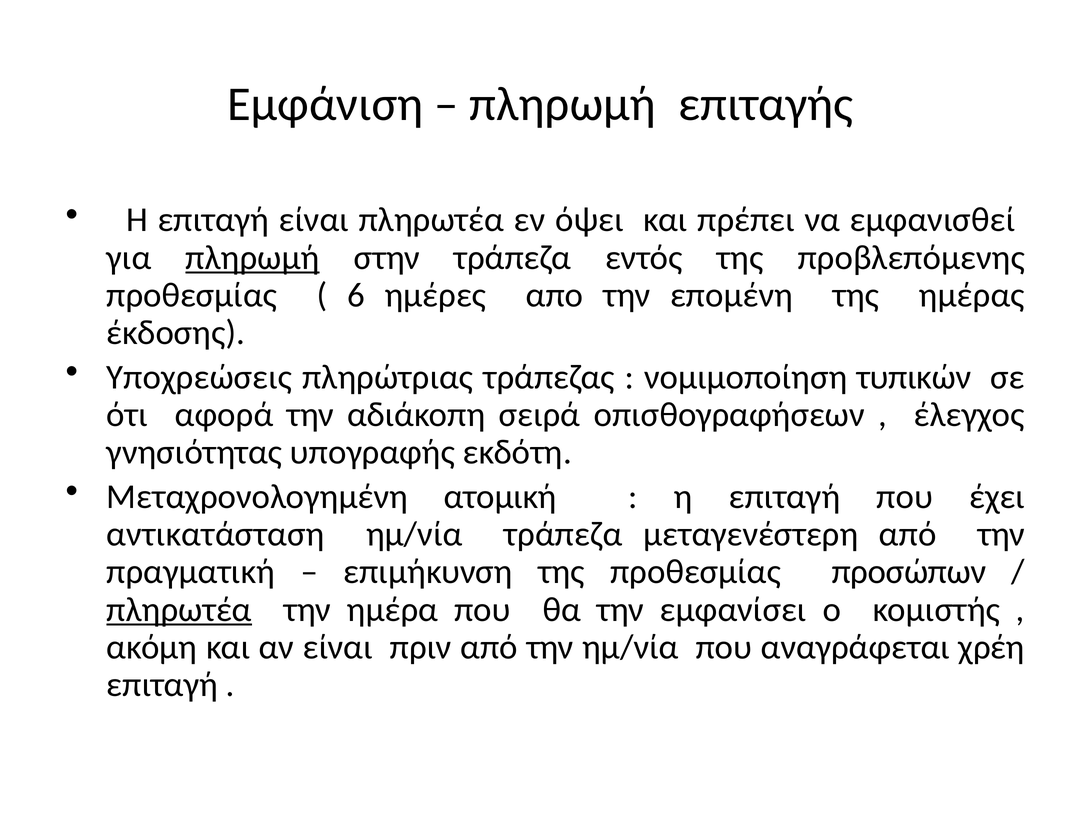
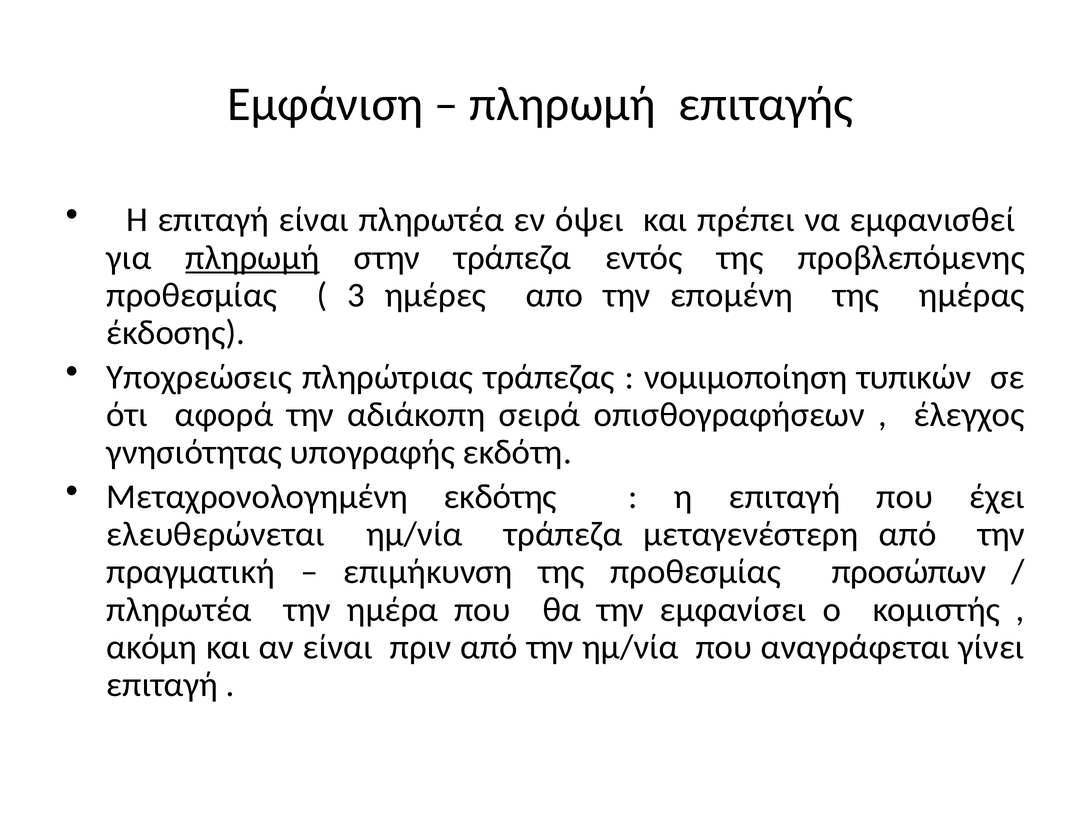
6: 6 -> 3
ατομική: ατομική -> εκδότης
αντικατάσταση: αντικατάσταση -> ελευθερώνεται
πληρωτέα at (179, 610) underline: present -> none
χρέη: χρέη -> γίνει
